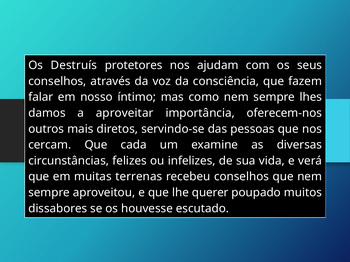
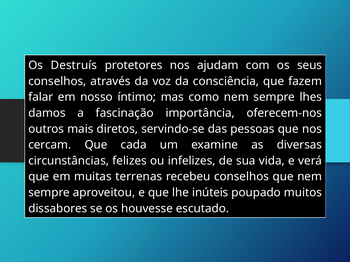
aproveitar: aproveitar -> fascinação
querer: querer -> inúteis
